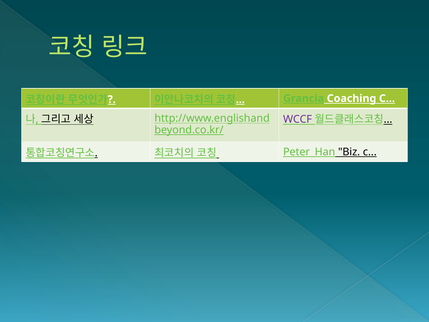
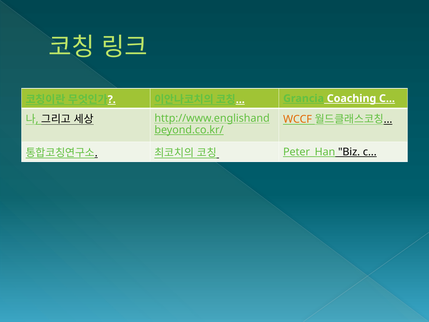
WCCF colour: purple -> orange
